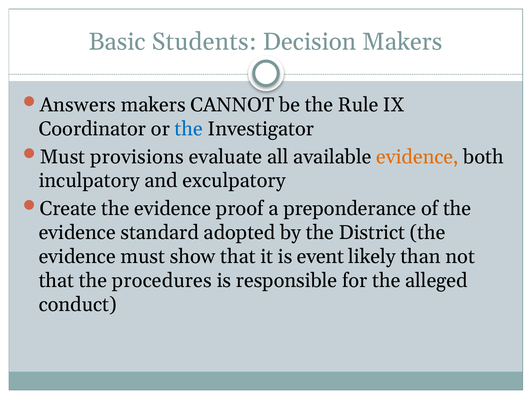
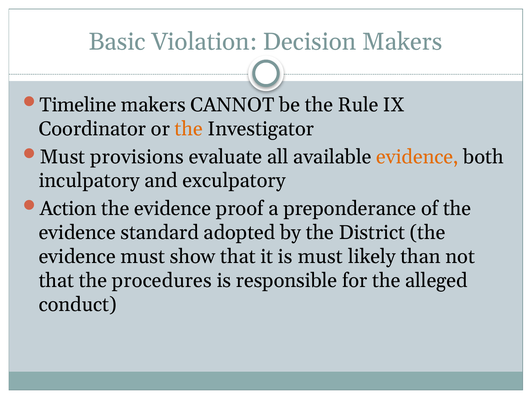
Students: Students -> Violation
Answers: Answers -> Timeline
the at (189, 129) colour: blue -> orange
Create: Create -> Action
is event: event -> must
